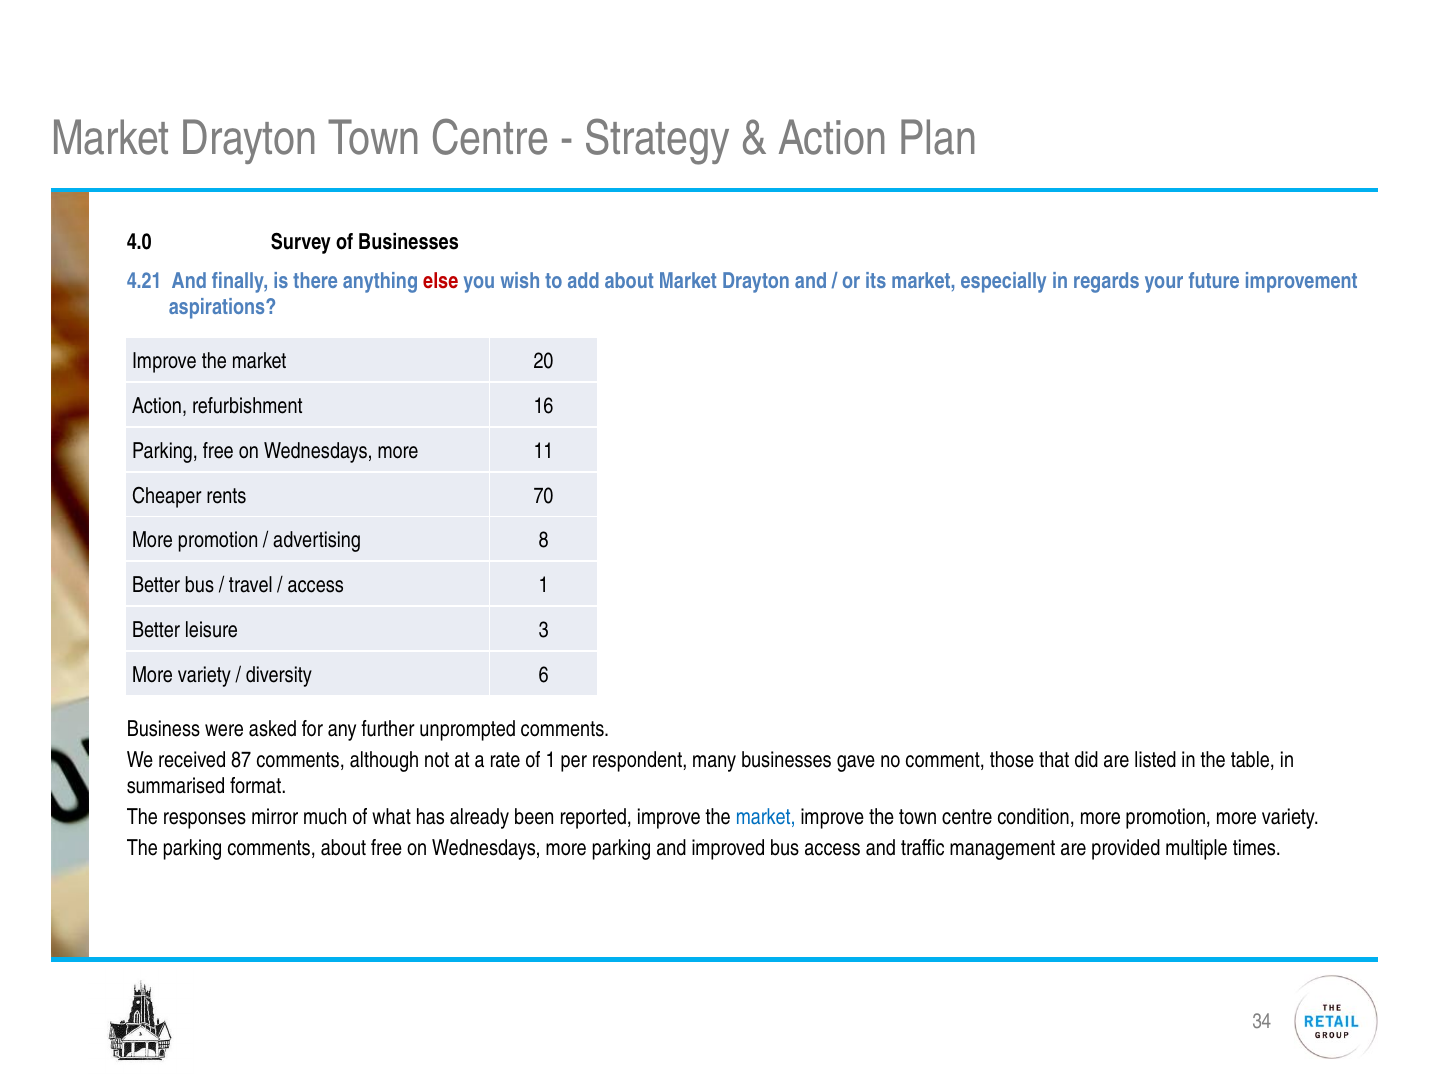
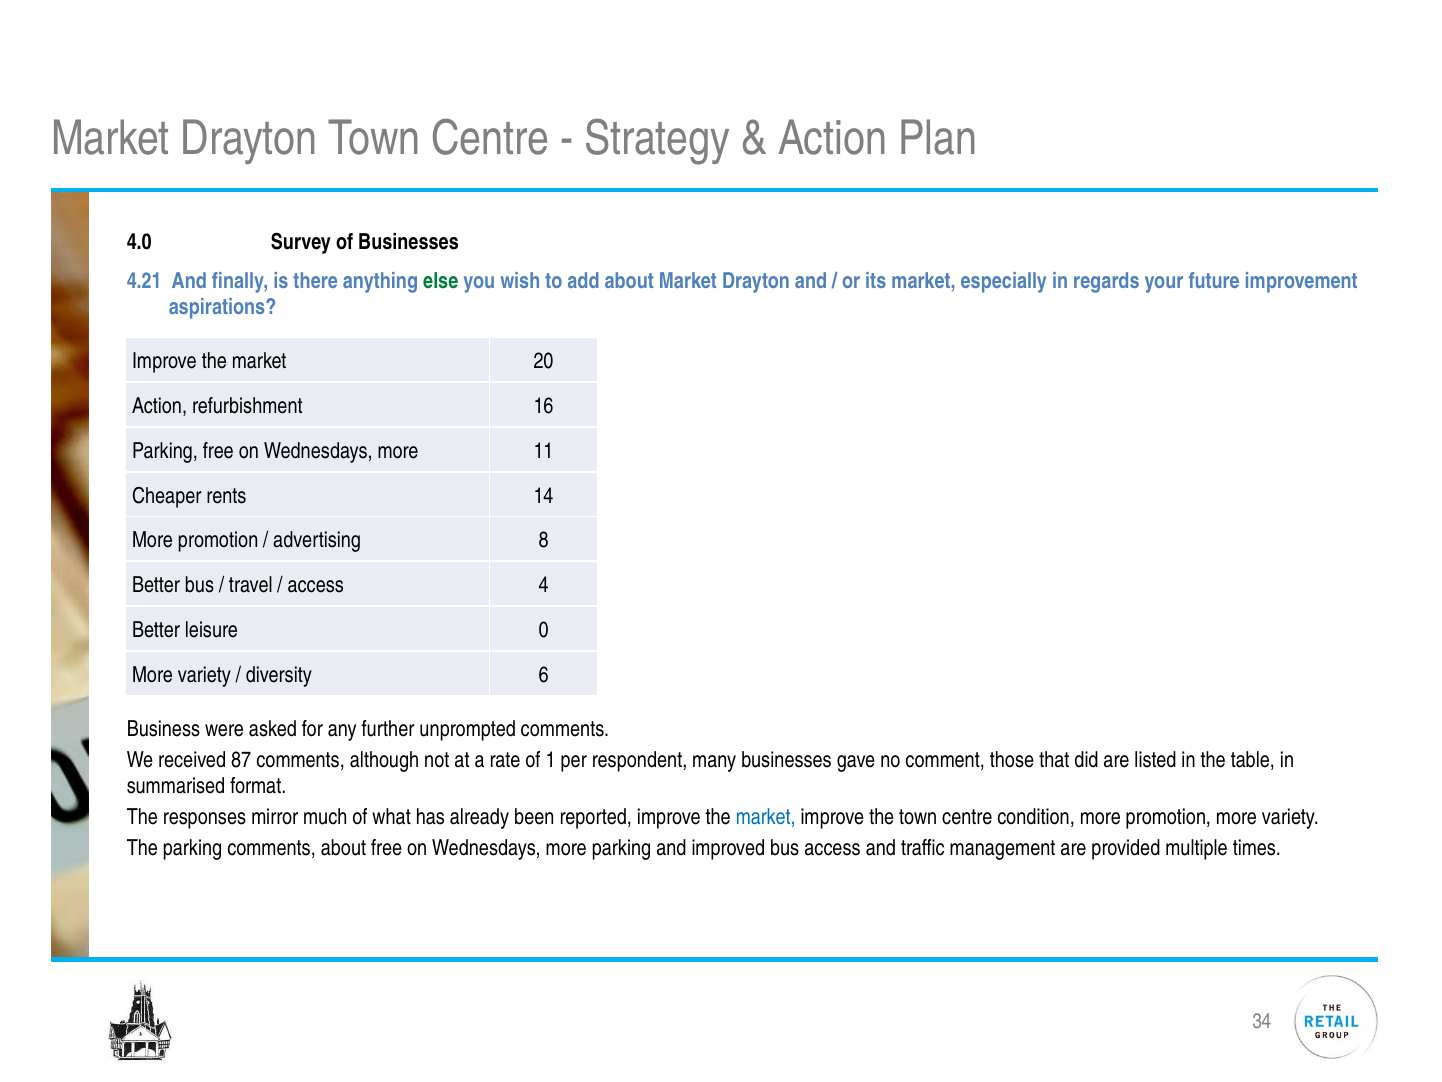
else colour: red -> green
70: 70 -> 14
access 1: 1 -> 4
3: 3 -> 0
